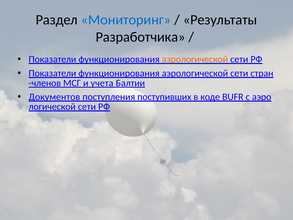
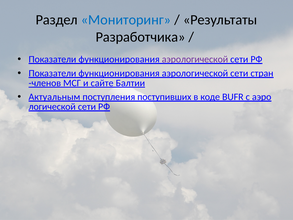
аэрологической at (195, 59) colour: orange -> purple
учета: учета -> сайте
Документов: Документов -> Актуальным
